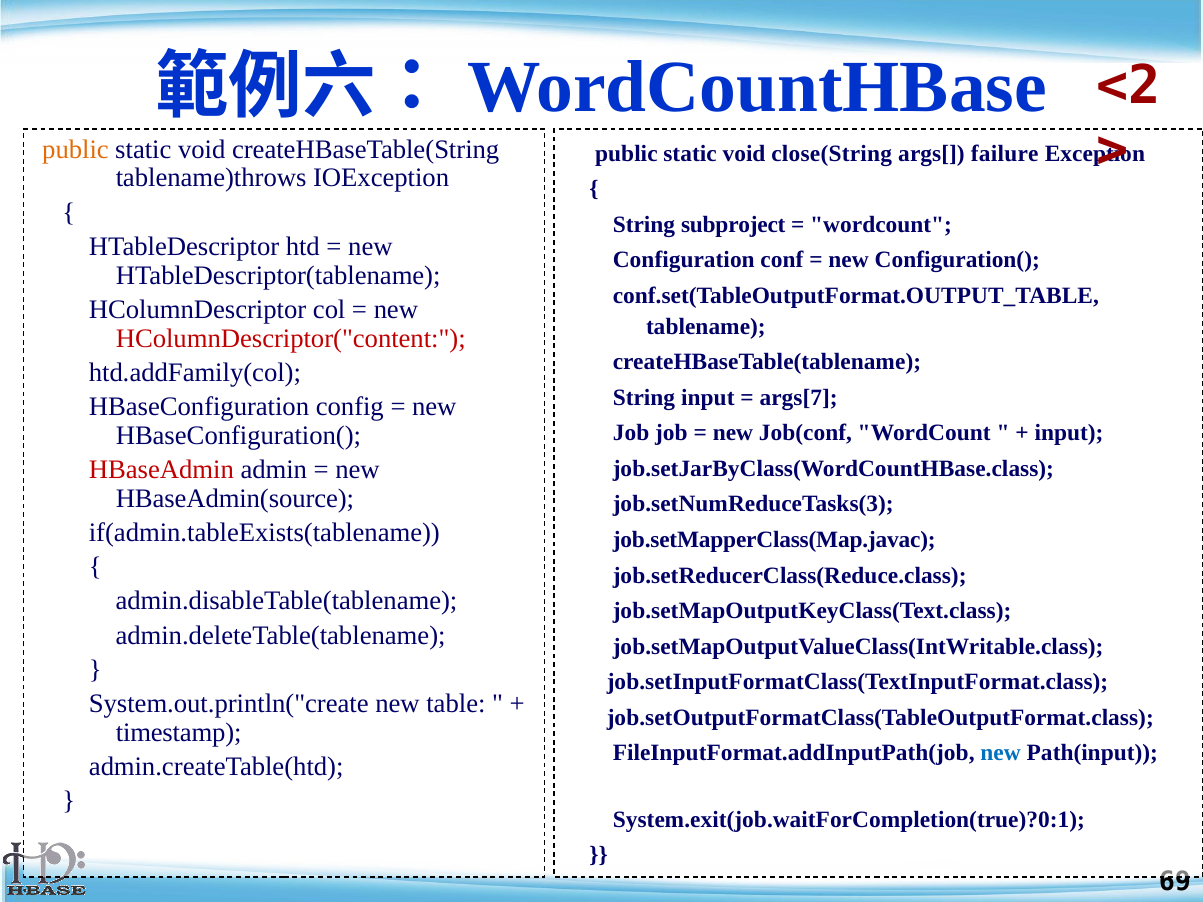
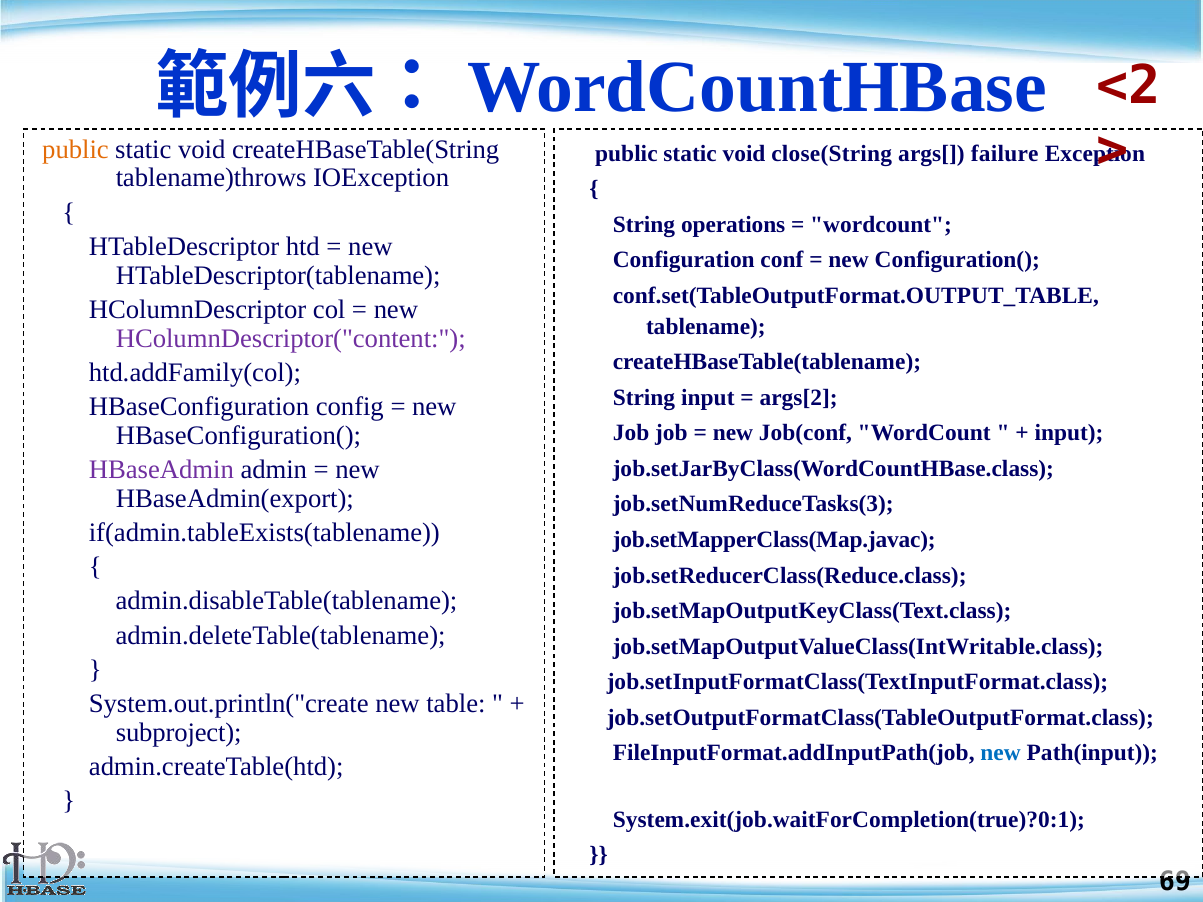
subproject: subproject -> operations
HColumnDescriptor("content colour: red -> purple
args[7: args[7 -> args[2
HBaseAdmin colour: red -> purple
HBaseAdmin(source: HBaseAdmin(source -> HBaseAdmin(export
timestamp: timestamp -> subproject
